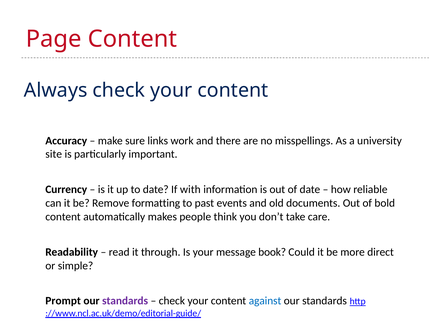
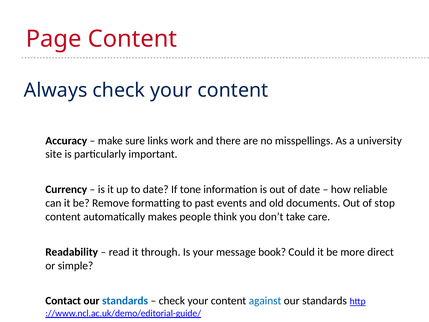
with: with -> tone
bold: bold -> stop
Prompt: Prompt -> Contact
standards at (125, 301) colour: purple -> blue
